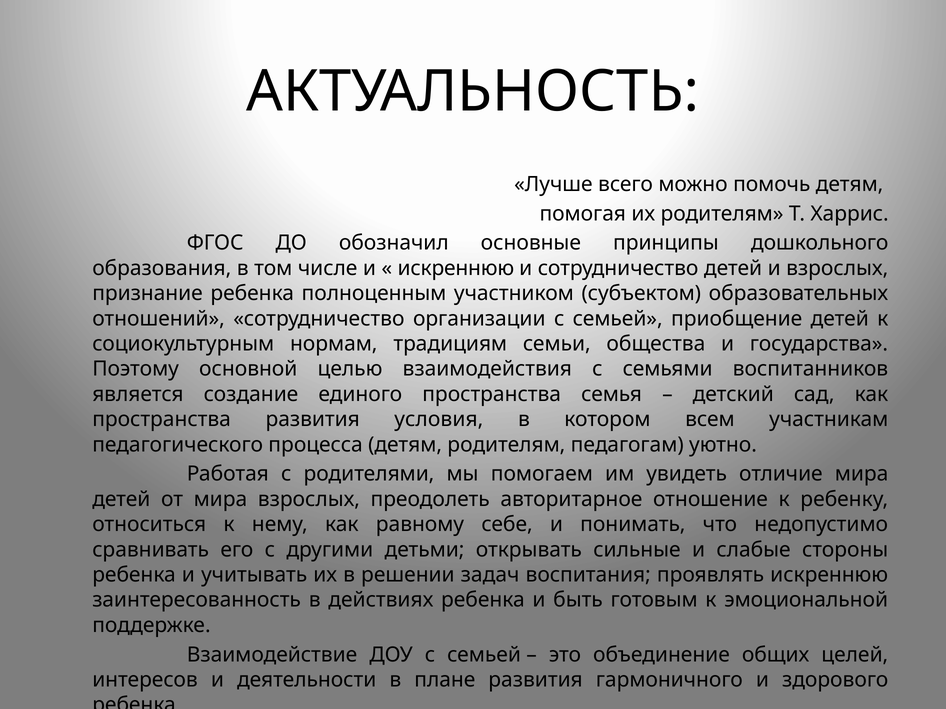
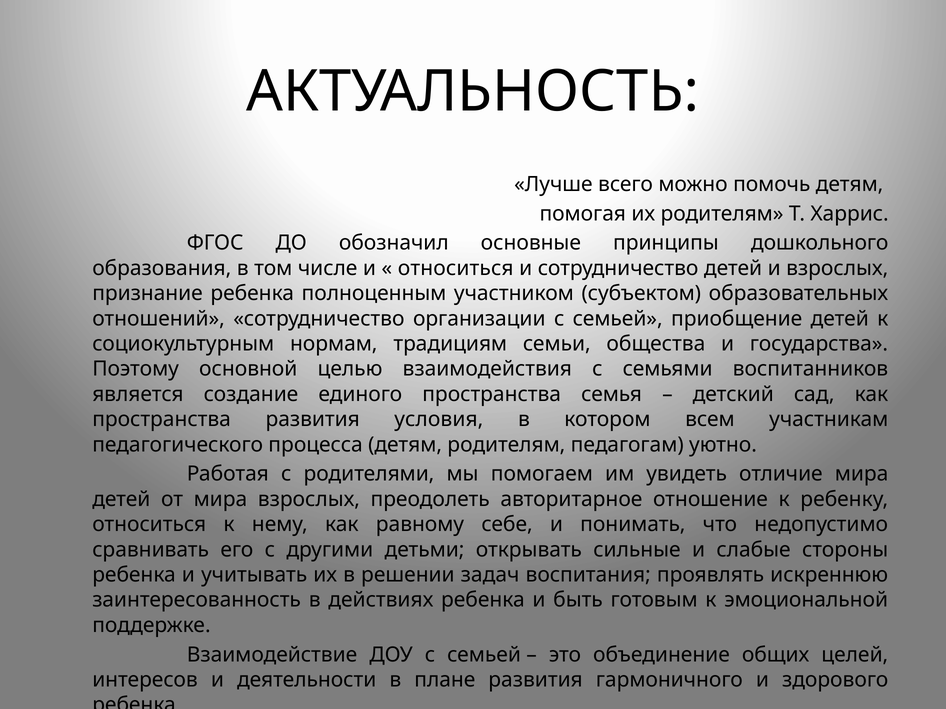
искреннюю at (456, 268): искреннюю -> относиться
